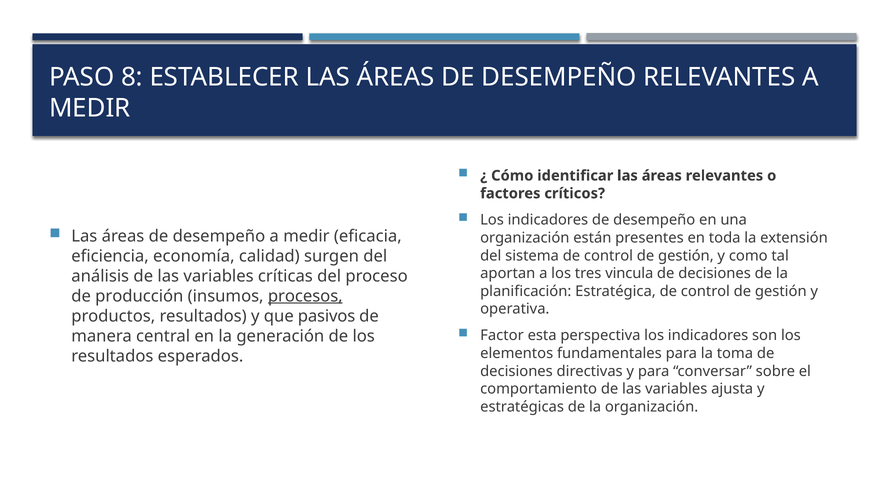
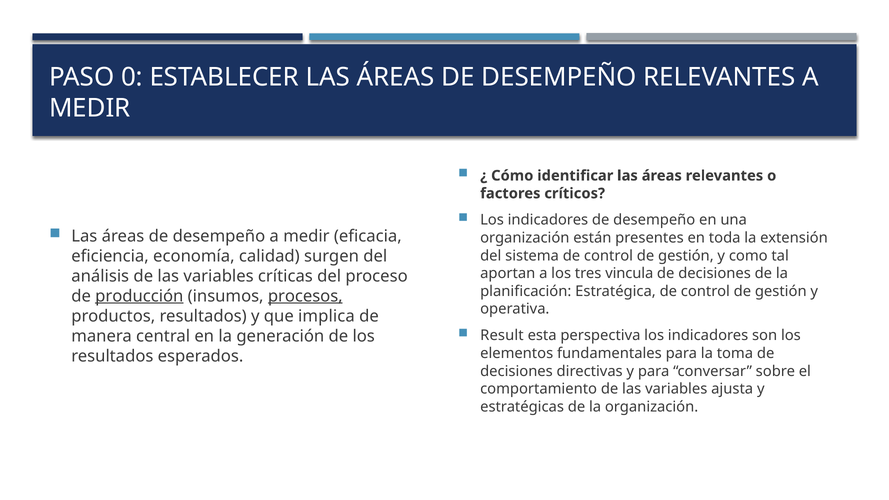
8: 8 -> 0
producción underline: none -> present
pasivos: pasivos -> implica
Factor: Factor -> Result
